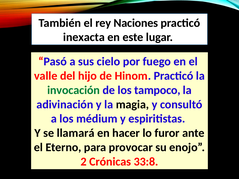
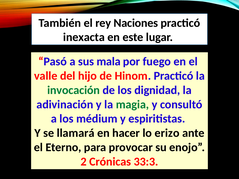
cielo: cielo -> mala
tampoco: tampoco -> dignidad
magia colour: black -> green
furor: furor -> erizo
33:8: 33:8 -> 33:3
